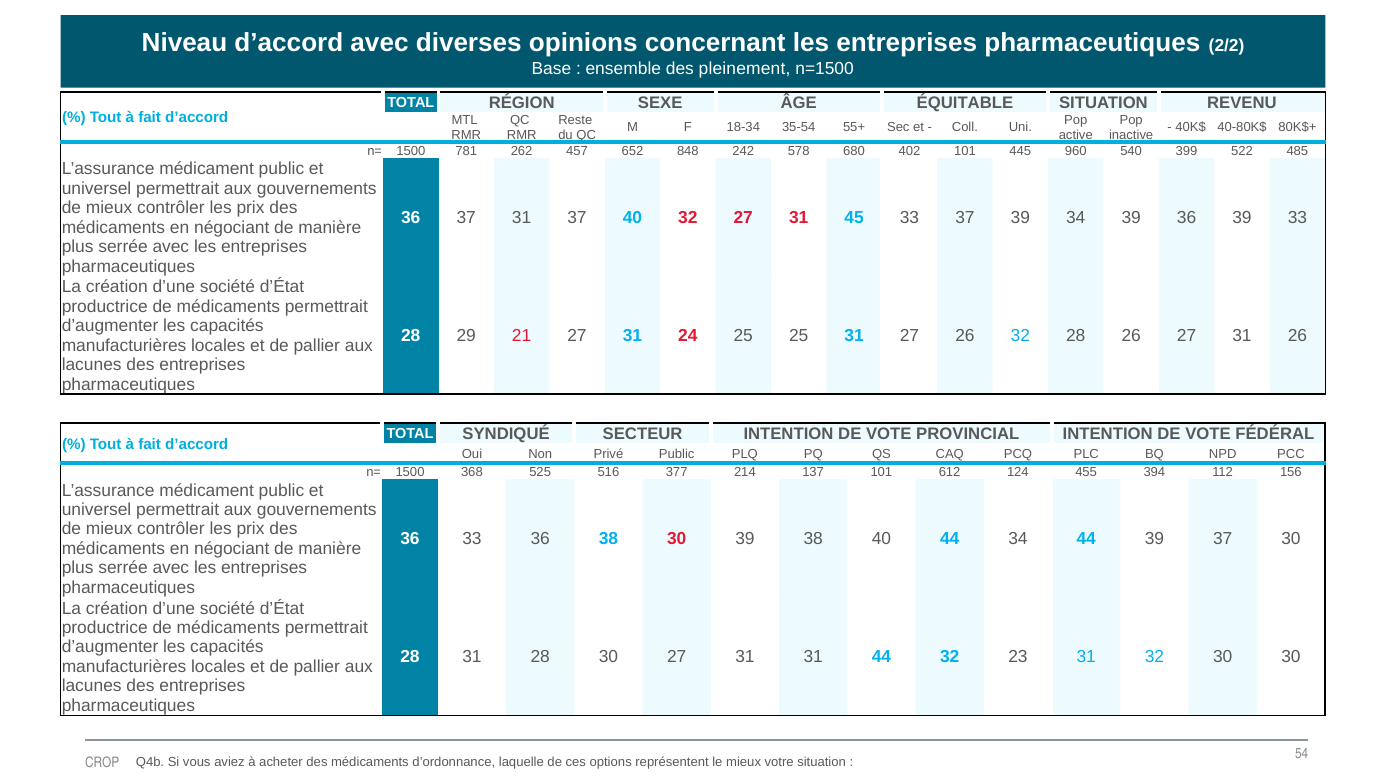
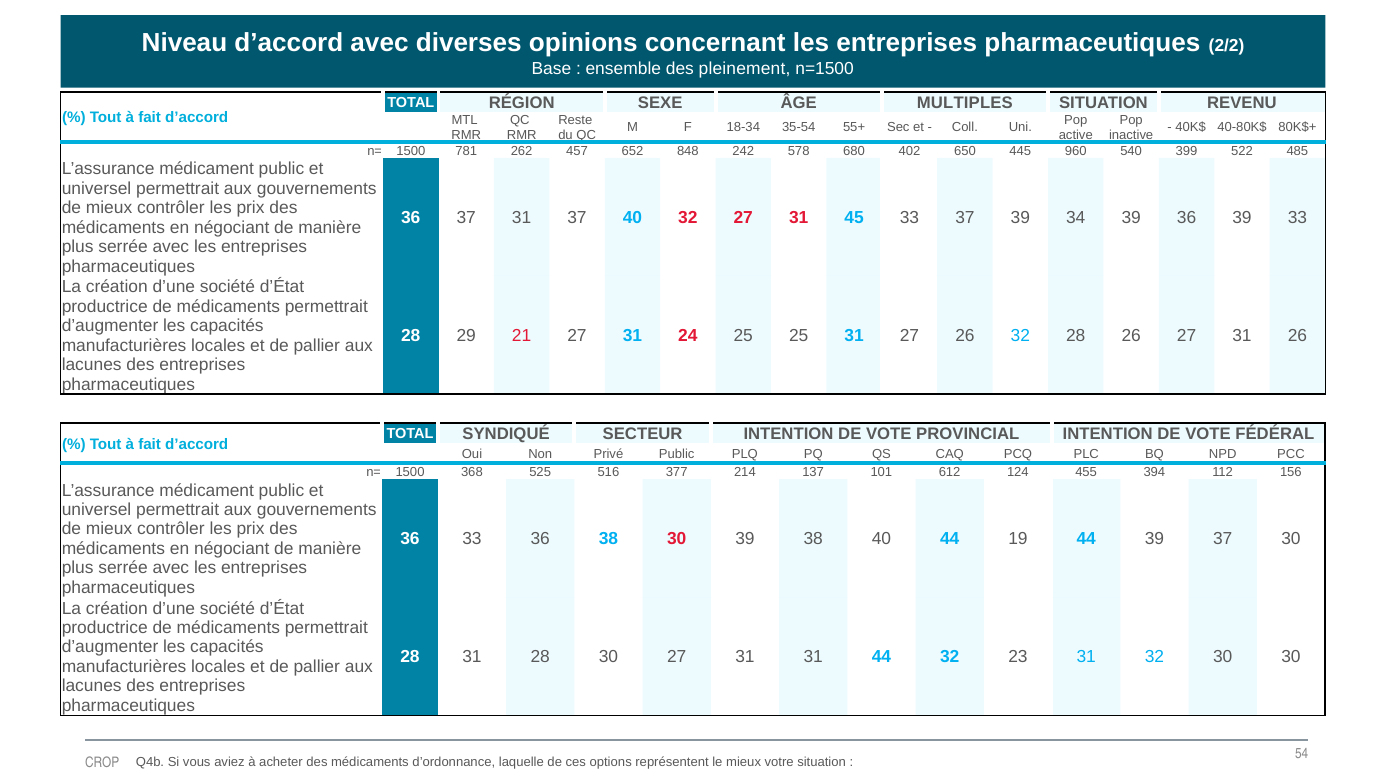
ÉQUITABLE: ÉQUITABLE -> MULTIPLES
402 101: 101 -> 650
44 34: 34 -> 19
